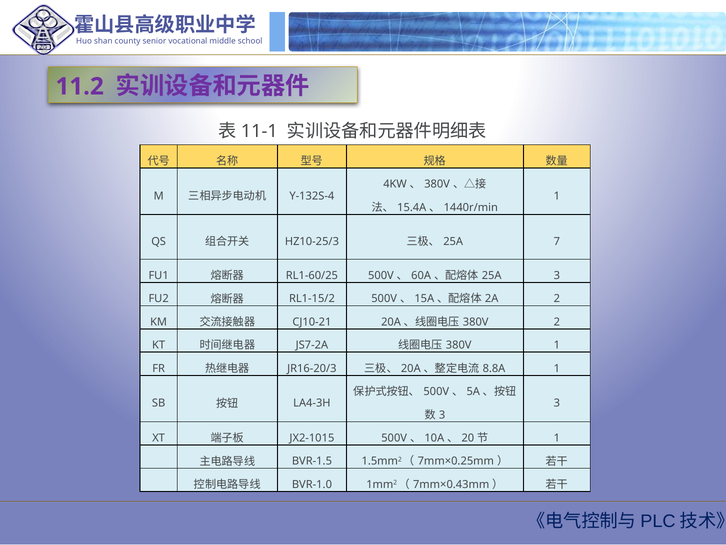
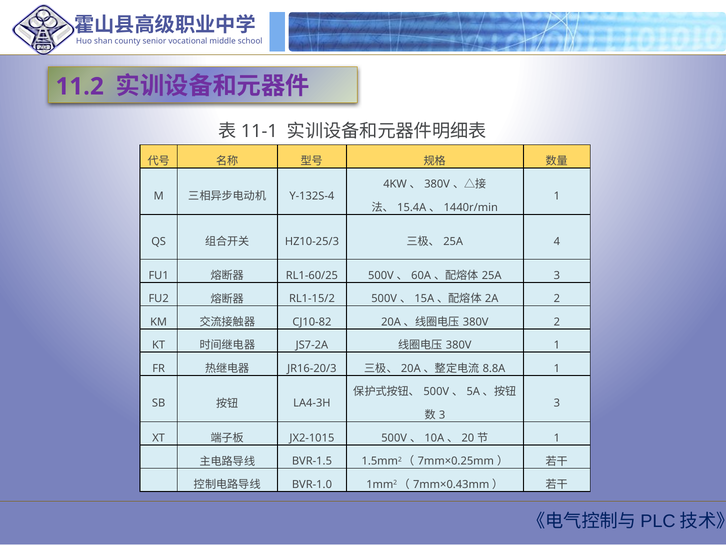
7: 7 -> 4
CJ10-21: CJ10-21 -> CJ10-82
